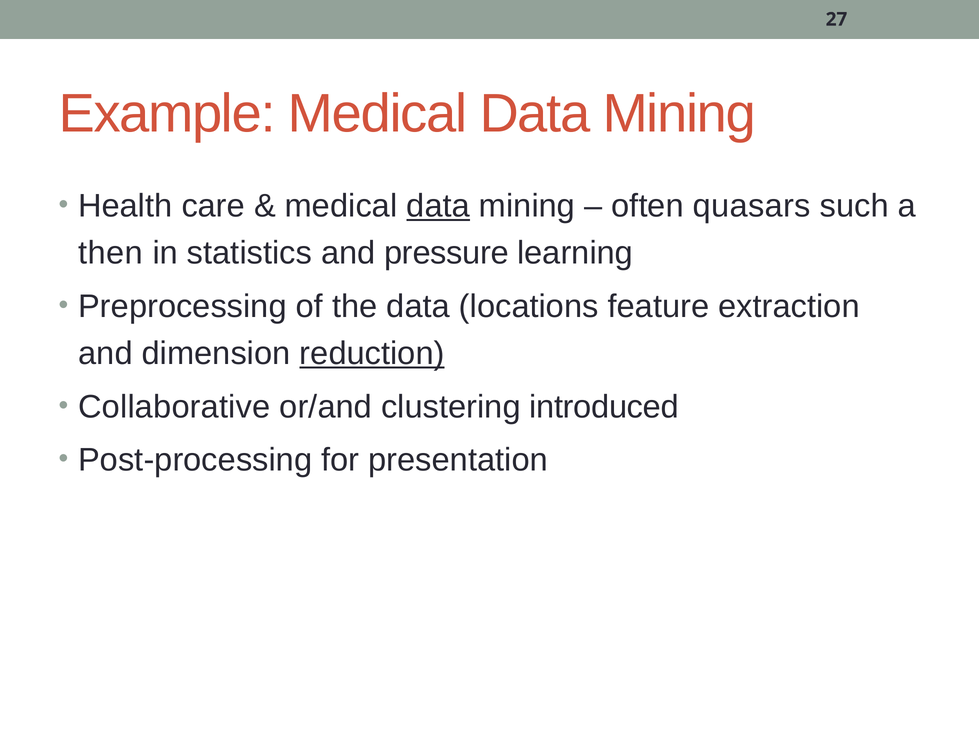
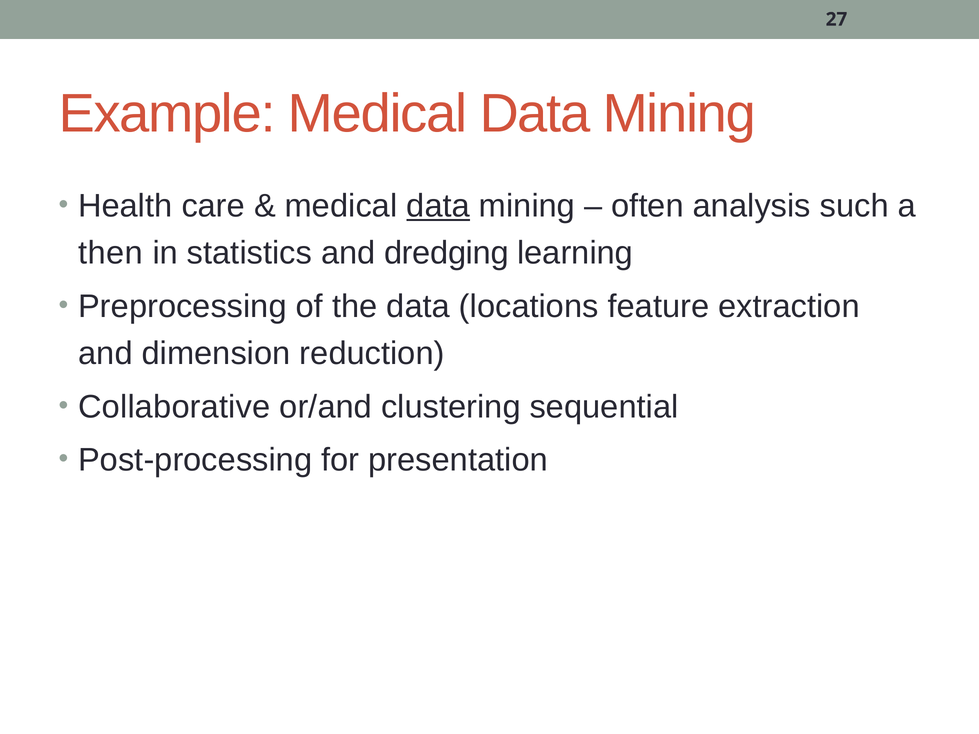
quasars: quasars -> analysis
pressure: pressure -> dredging
reduction underline: present -> none
introduced: introduced -> sequential
